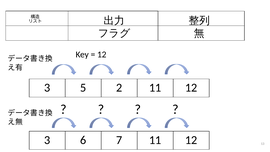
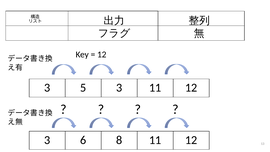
5 2: 2 -> 3
7: 7 -> 8
